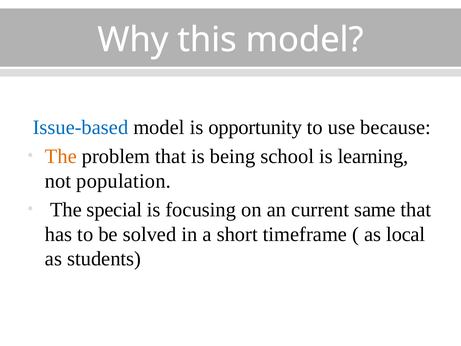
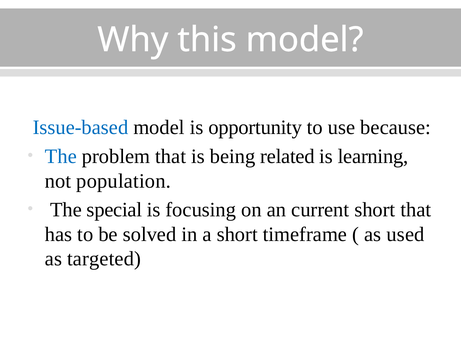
The at (61, 156) colour: orange -> blue
school: school -> related
current same: same -> short
local: local -> used
students: students -> targeted
